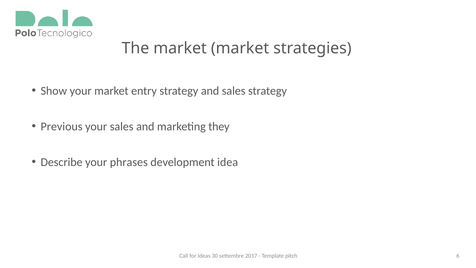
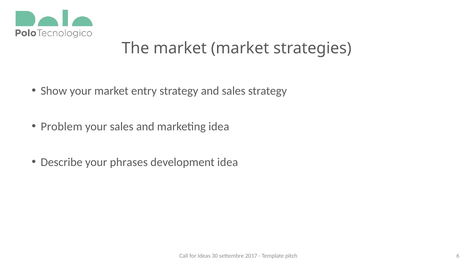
Previous: Previous -> Problem
marketing they: they -> idea
